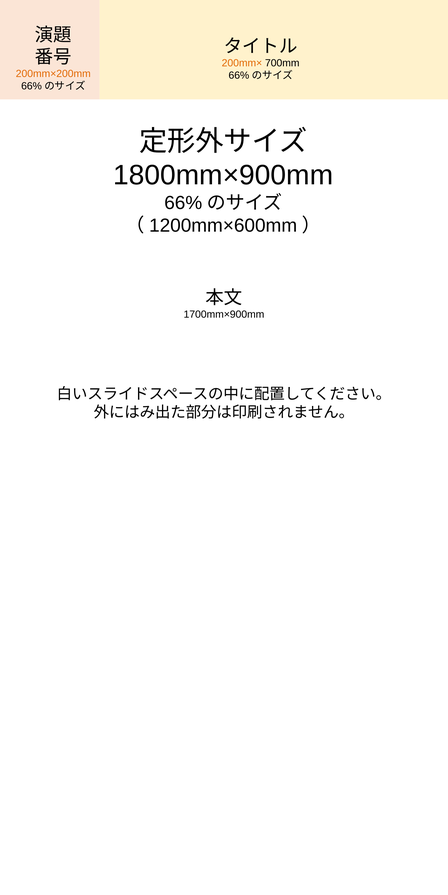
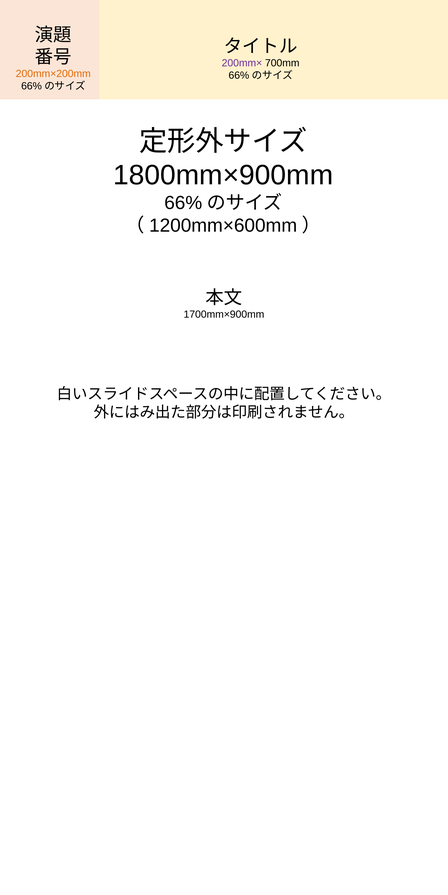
200mm× colour: orange -> purple
